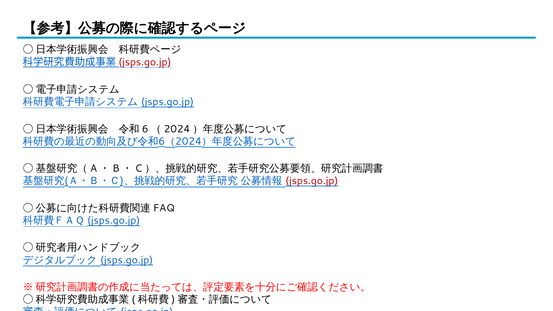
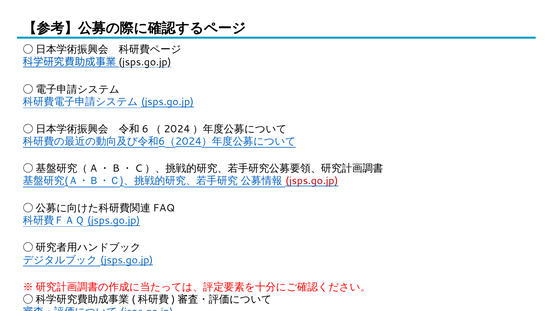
jsps.go.jp at (145, 62) colour: red -> black
